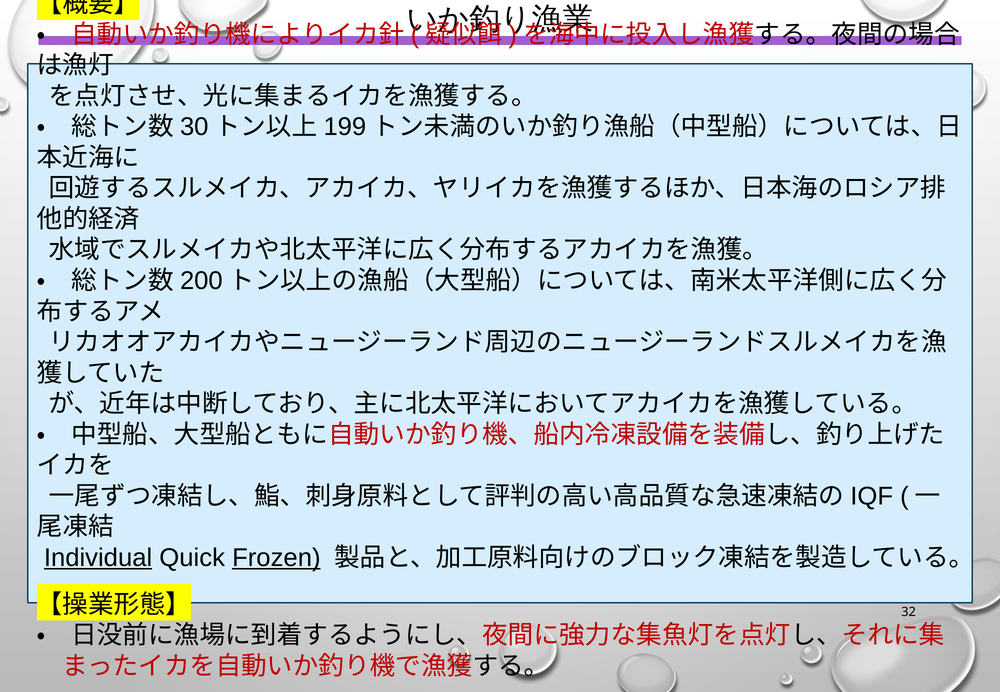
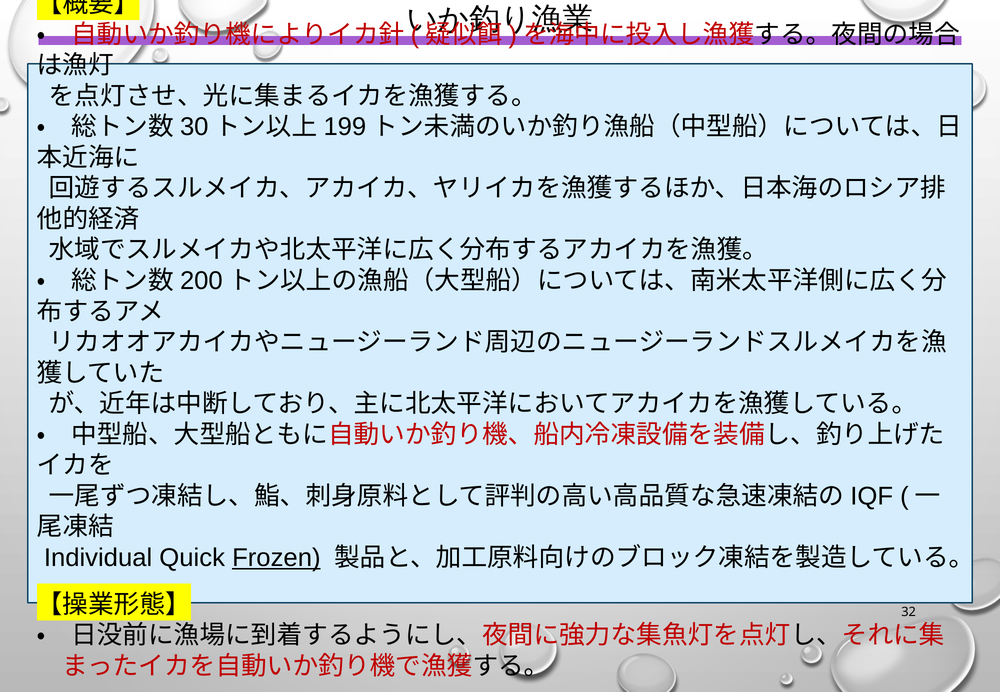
Individual underline: present -> none
